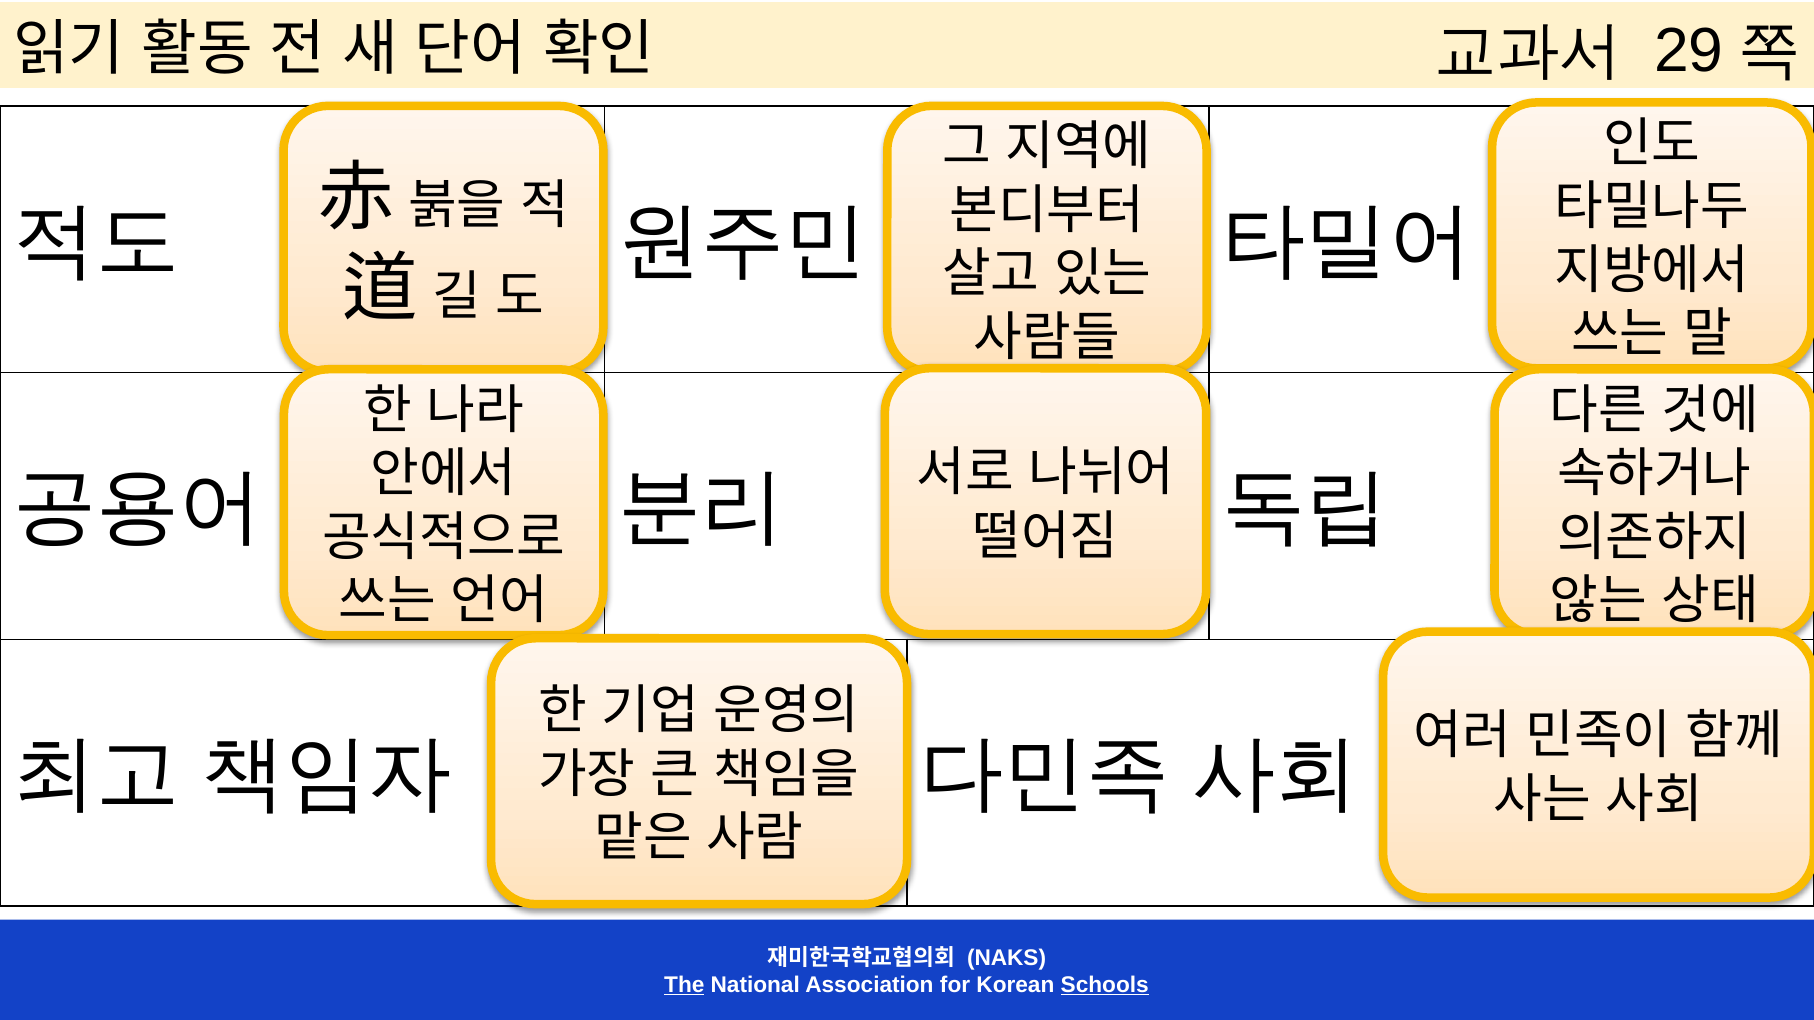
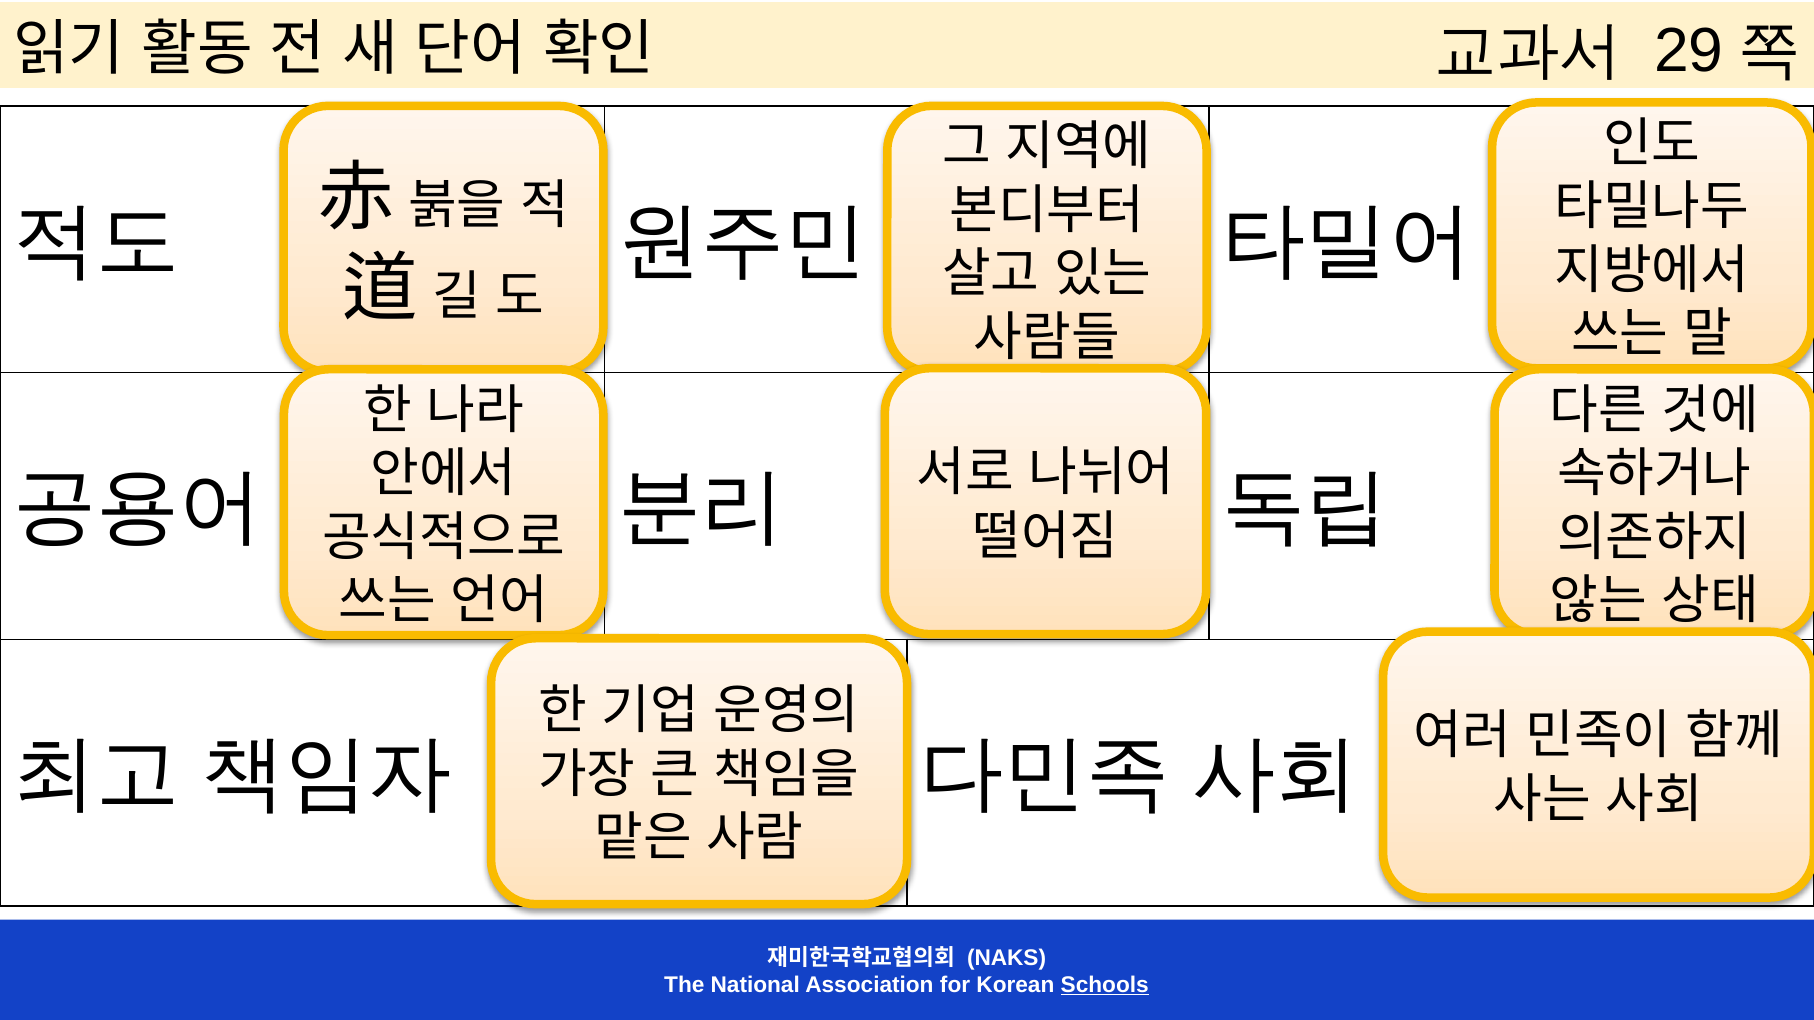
The underline: present -> none
